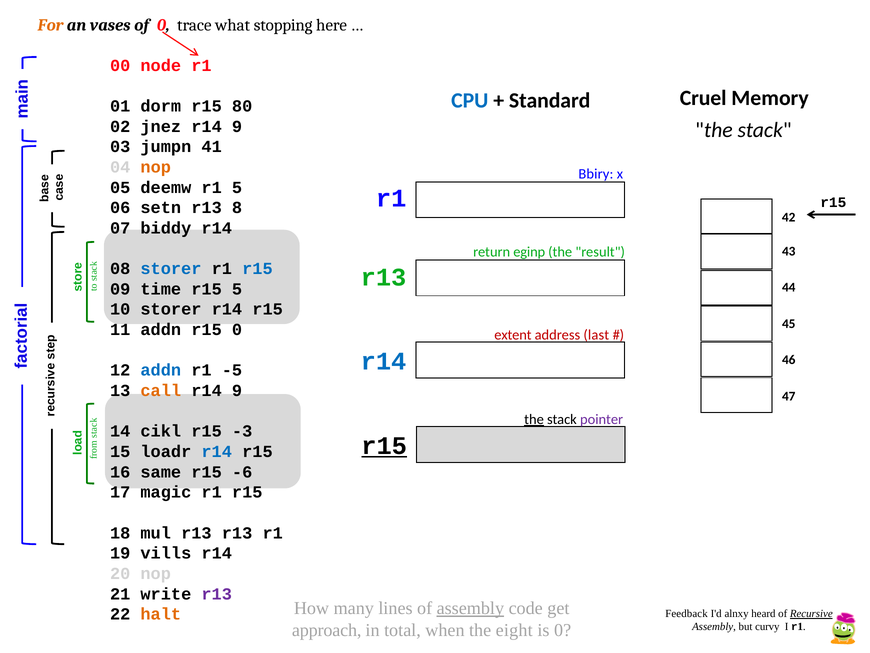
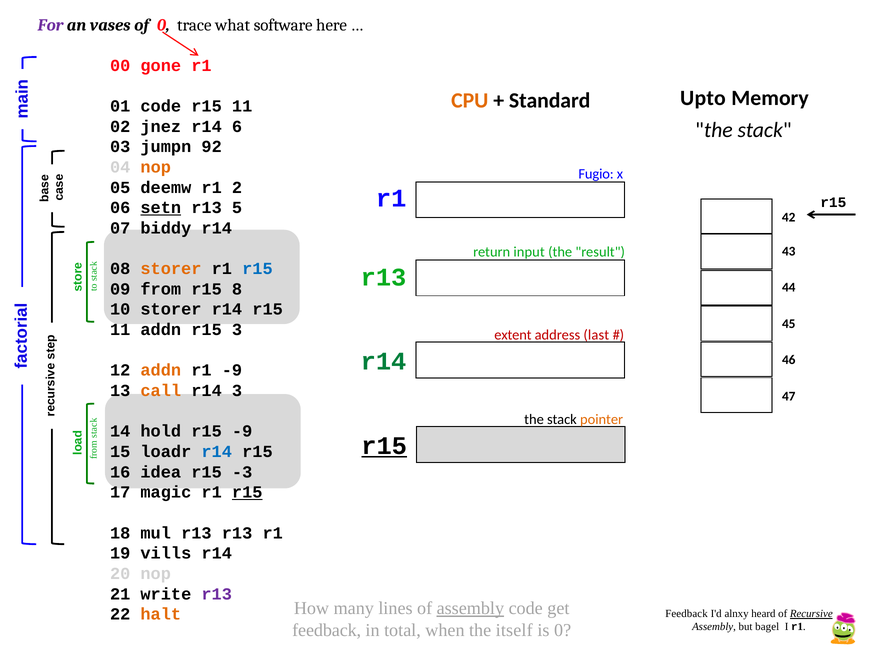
For colour: orange -> purple
stopping: stopping -> software
node: node -> gone
Cruel: Cruel -> Upto
CPU colour: blue -> orange
01 dorm: dorm -> code
80 at (242, 106): 80 -> 11
9 at (237, 126): 9 -> 6
41: 41 -> 92
Bbiry: Bbiry -> Fugio
r1 5: 5 -> 2
setn underline: none -> present
8: 8 -> 5
eginp: eginp -> input
storer at (171, 269) colour: blue -> orange
time: time -> from
r15 5: 5 -> 8
r15 0: 0 -> 3
r14 at (384, 361) colour: blue -> green
addn at (161, 370) colour: blue -> orange
r1 -5: -5 -> -9
9 at (237, 390): 9 -> 3
the at (534, 419) underline: present -> none
pointer colour: purple -> orange
cikl: cikl -> hold
r15 -3: -3 -> -9
same: same -> idea
-6: -6 -> -3
r15 at (247, 492) underline: none -> present
curvy: curvy -> bagel
approach at (327, 630): approach -> feedback
eight: eight -> itself
